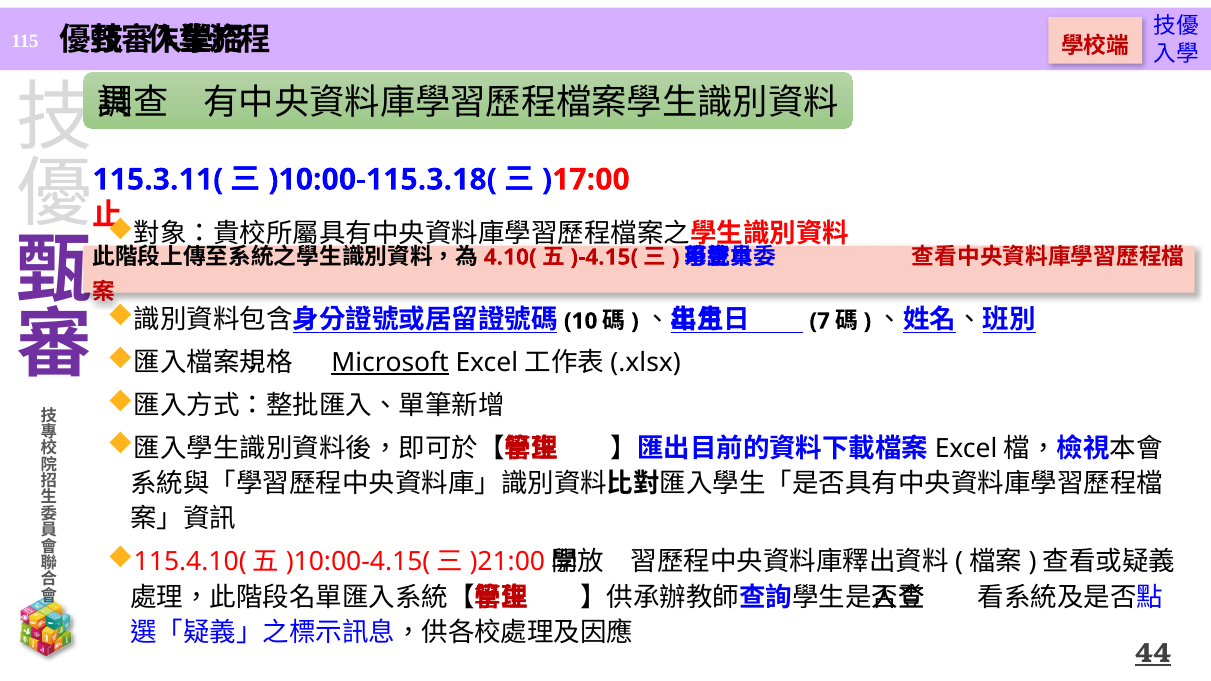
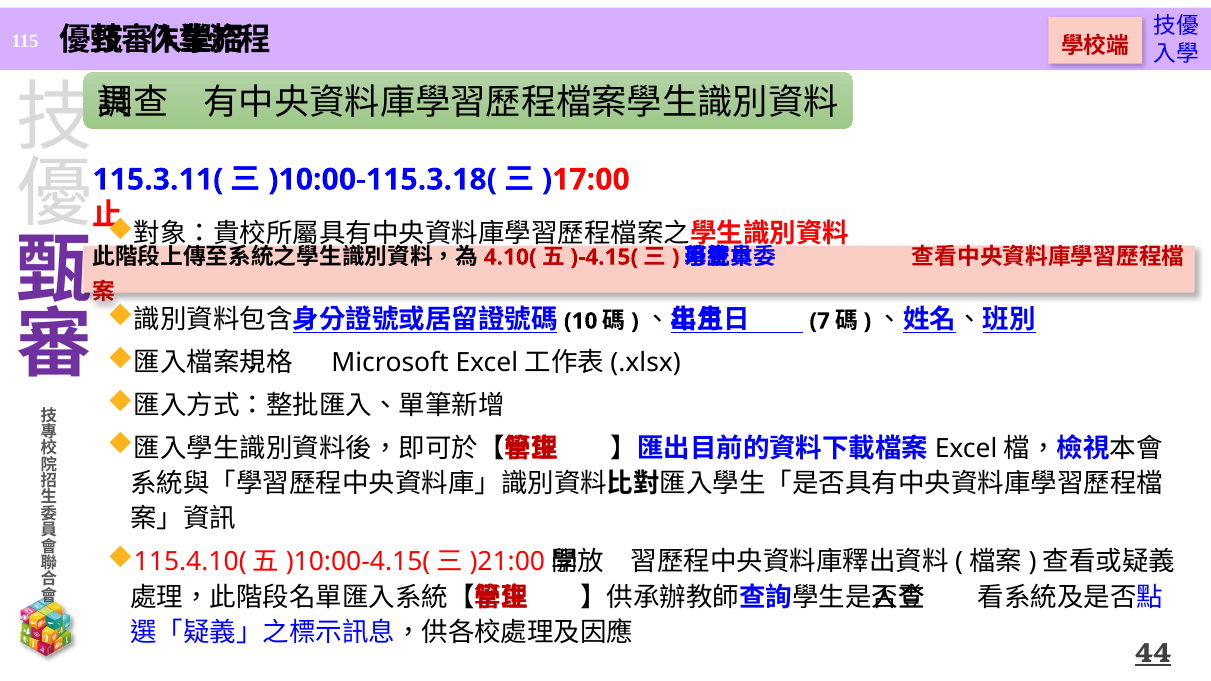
Microsoft underline: present -> none
